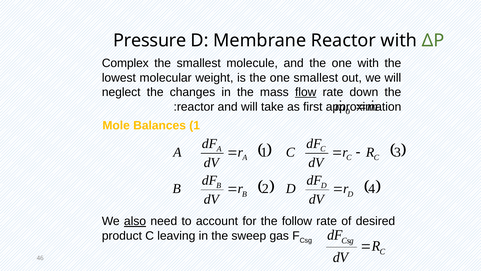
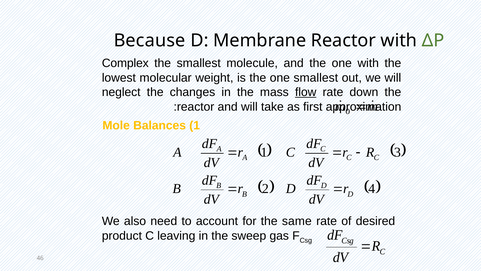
Pressure: Pressure -> Because
also underline: present -> none
follow: follow -> same
